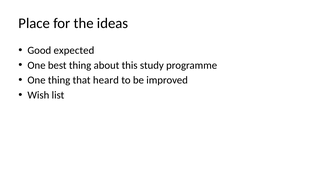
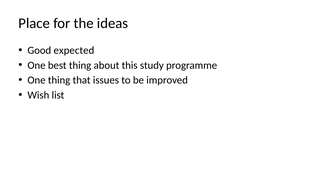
heard: heard -> issues
